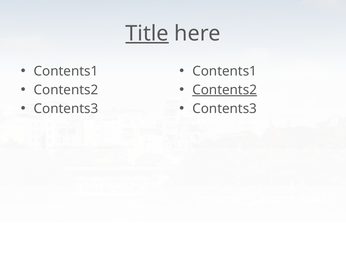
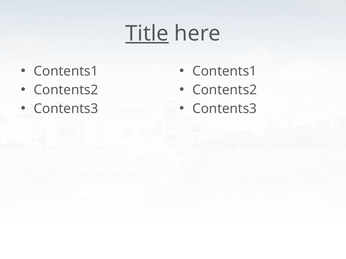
Contents2 at (225, 90) underline: present -> none
